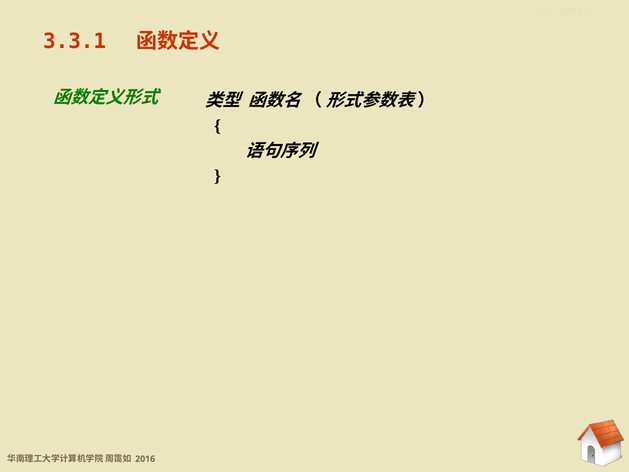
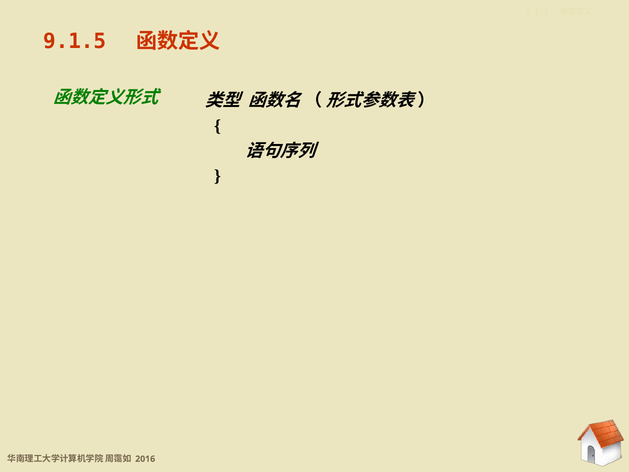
3.3.1: 3.3.1 -> 9.1.5
